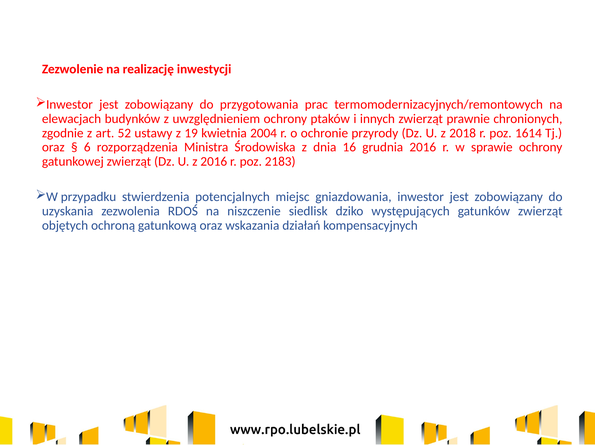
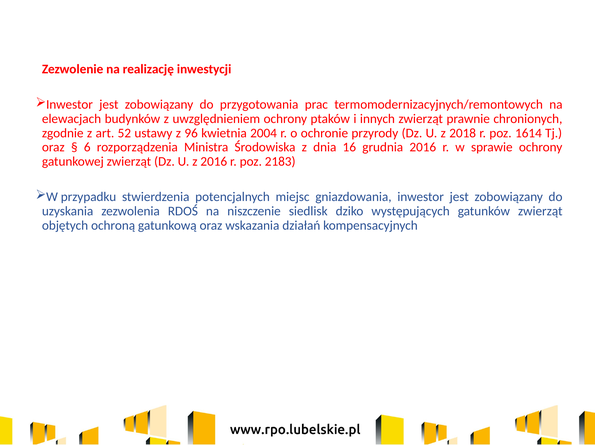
19: 19 -> 96
